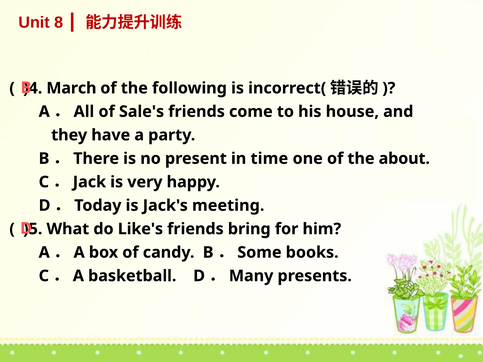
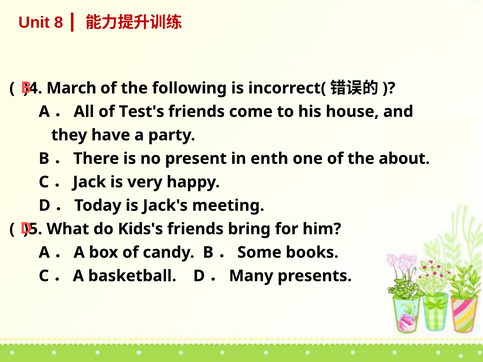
Sale's: Sale's -> Test's
time: time -> enth
Like's: Like's -> Kids's
